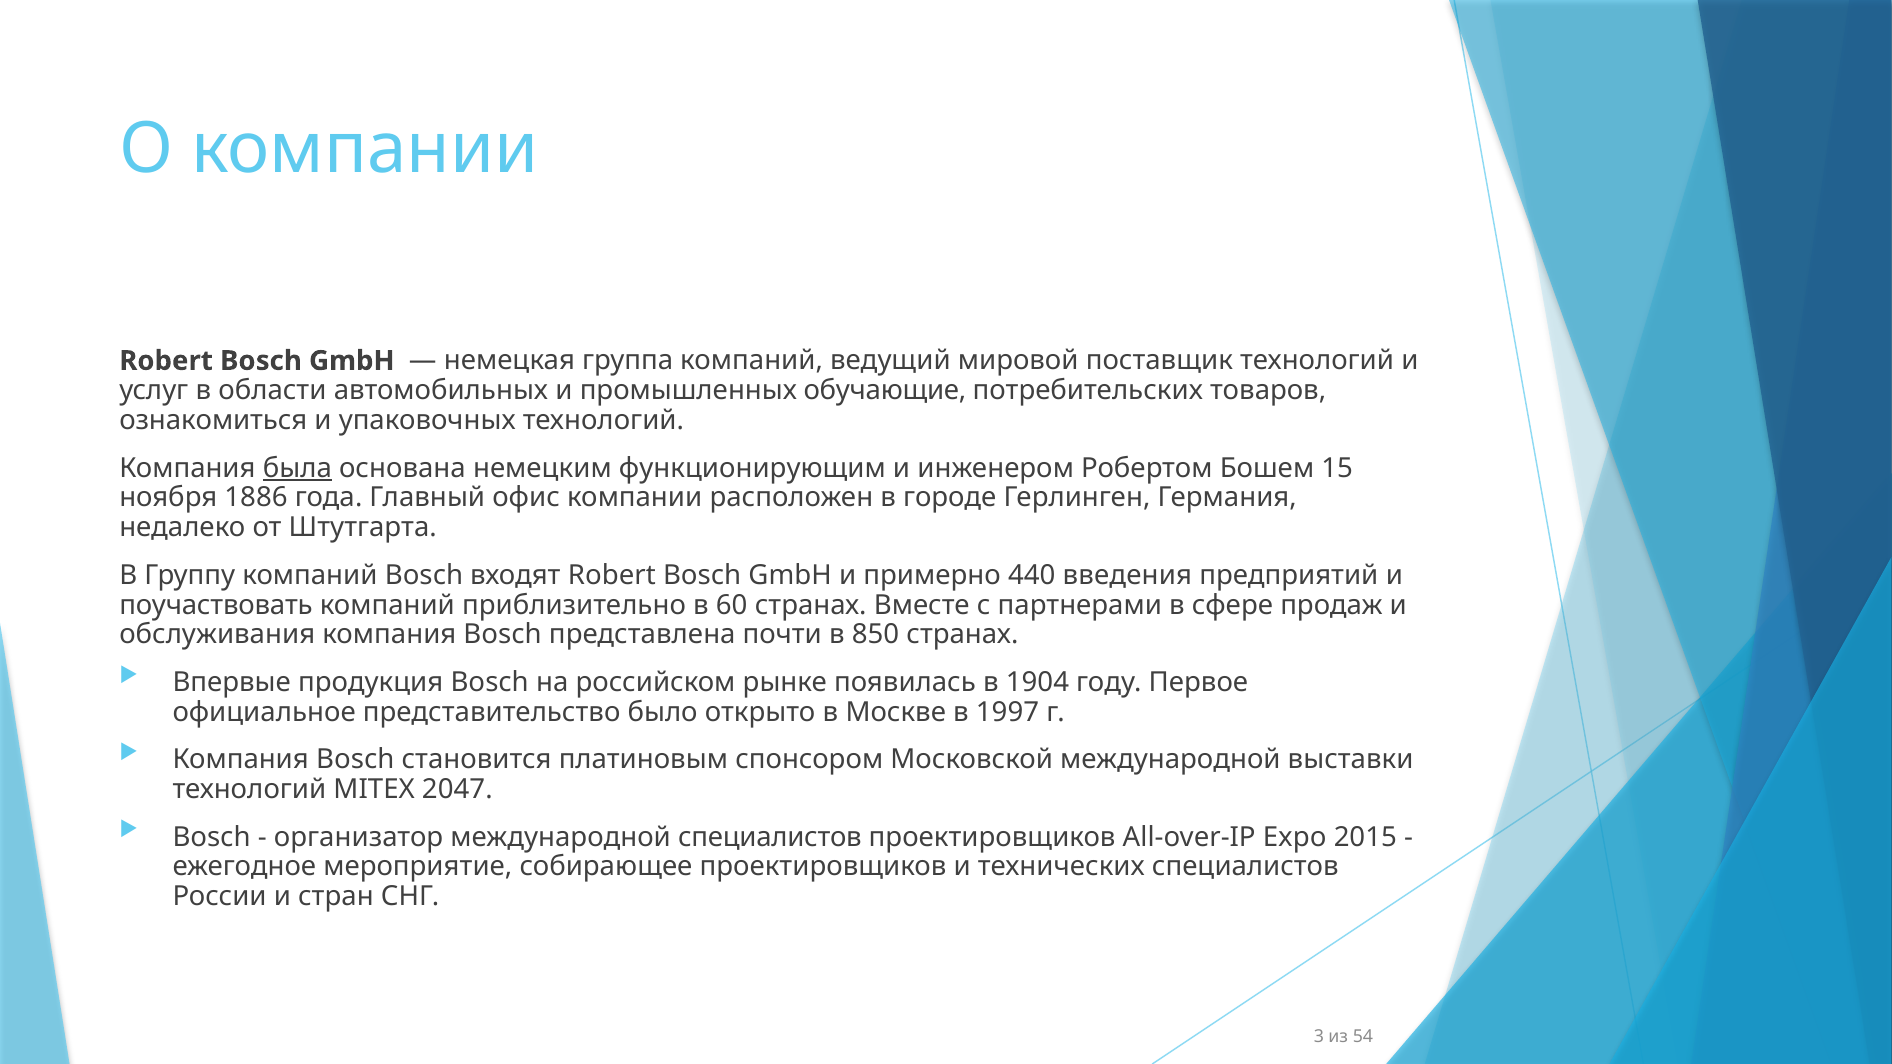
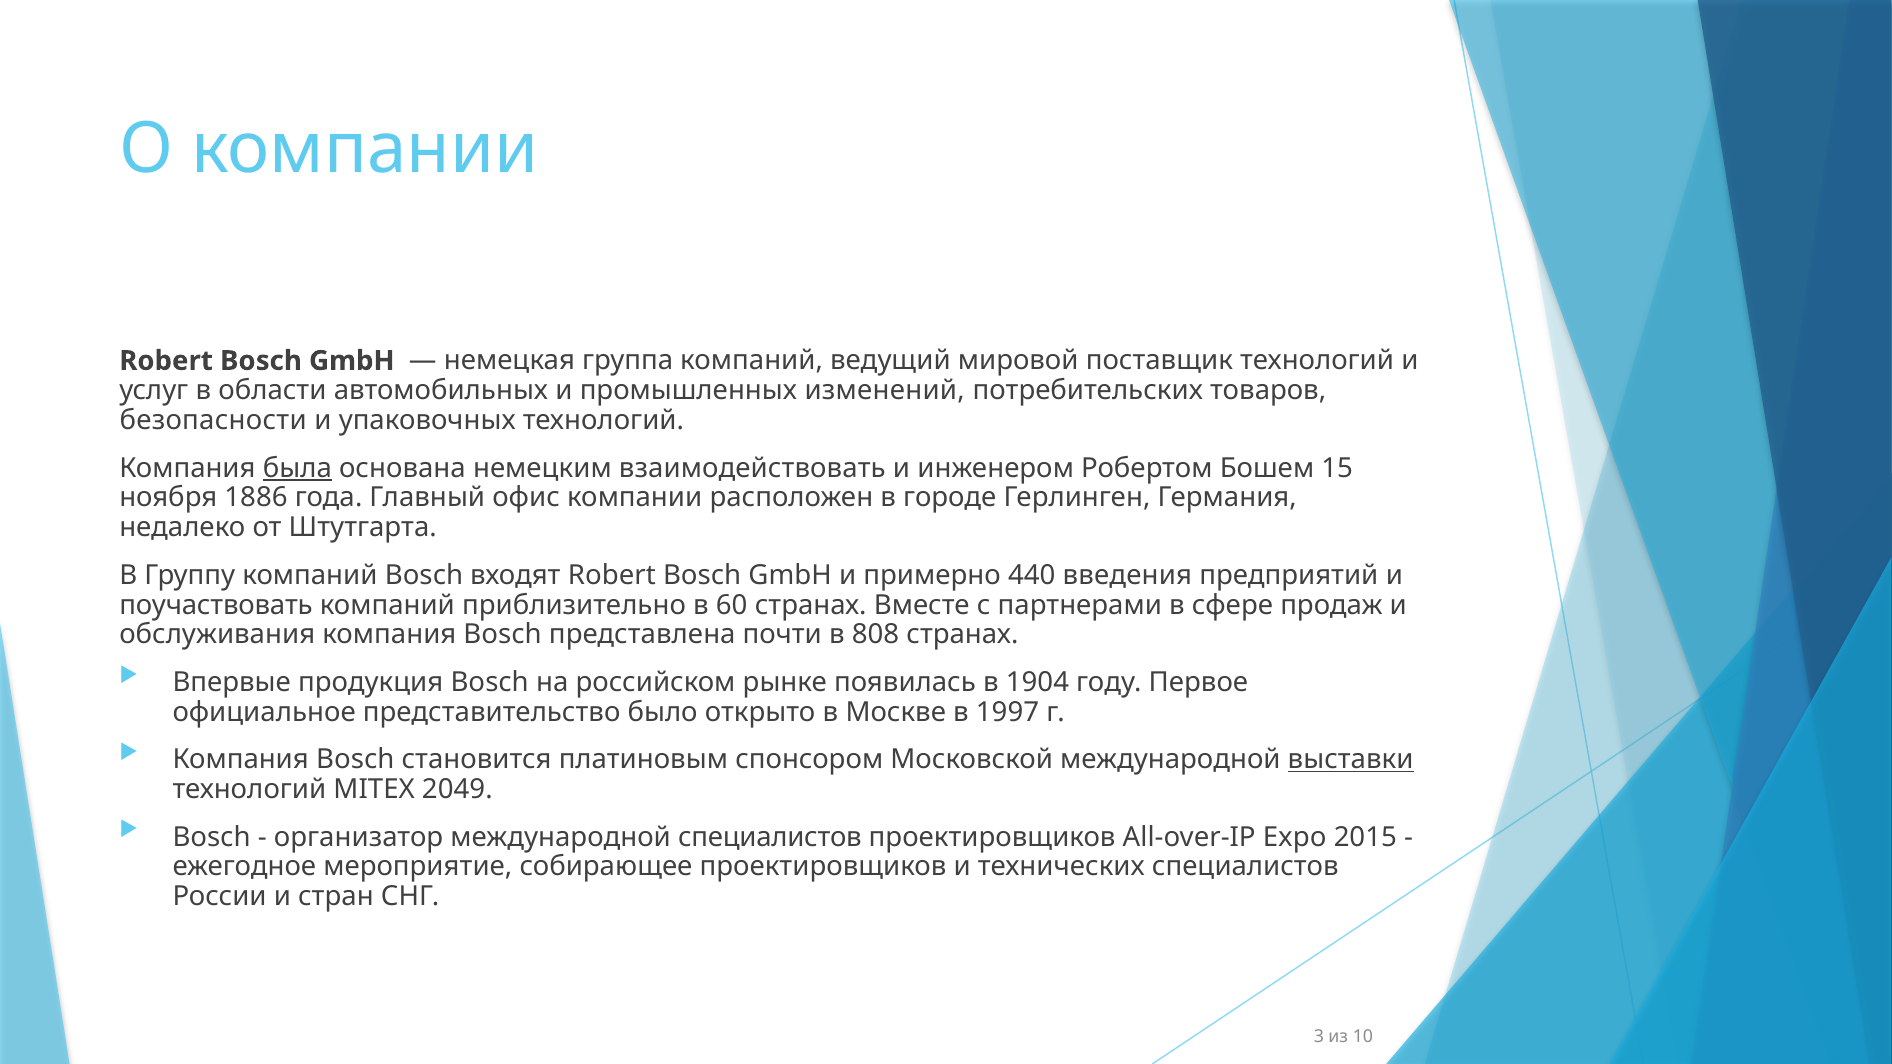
обучающие: обучающие -> изменений
ознакомиться: ознакомиться -> безопасности
функционирующим: функционирующим -> взаимодействовать
850: 850 -> 808
выставки underline: none -> present
2047: 2047 -> 2049
54: 54 -> 10
